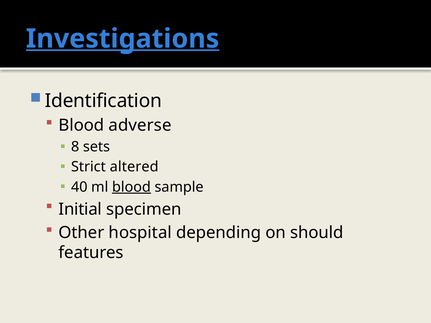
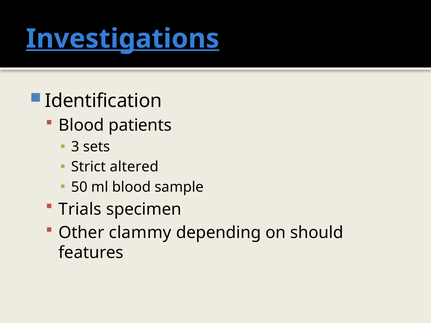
adverse: adverse -> patients
8: 8 -> 3
40: 40 -> 50
blood at (131, 187) underline: present -> none
Initial: Initial -> Trials
hospital: hospital -> clammy
